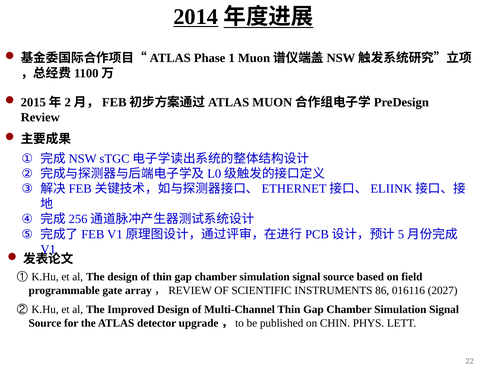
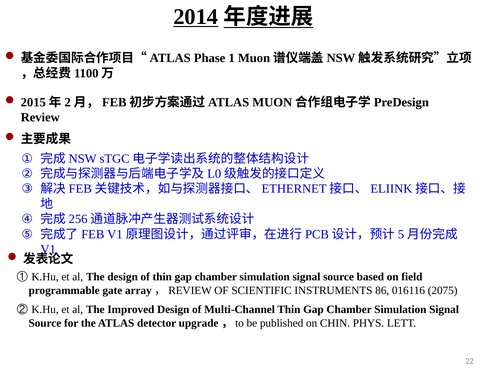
2027: 2027 -> 2075
